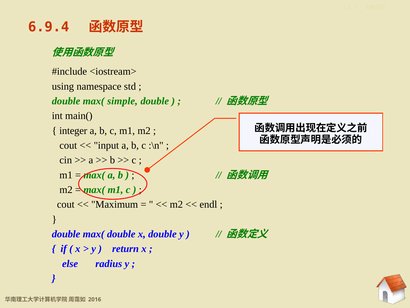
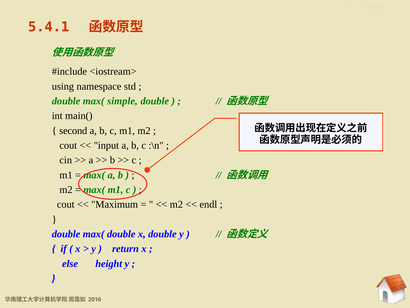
6.9.4: 6.9.4 -> 5.4.1
integer: integer -> second
radius: radius -> height
